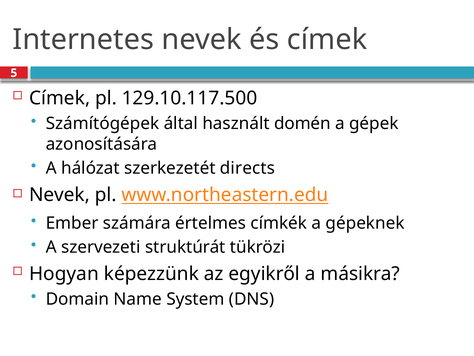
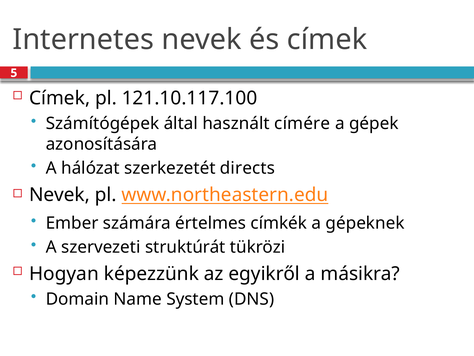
129.10.117.500: 129.10.117.500 -> 121.10.117.100
domén: domén -> címére
